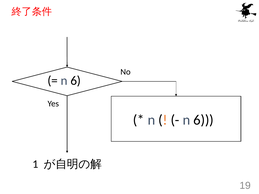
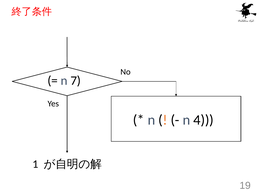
6 at (76, 81): 6 -> 7
6 at (204, 120): 6 -> 4
